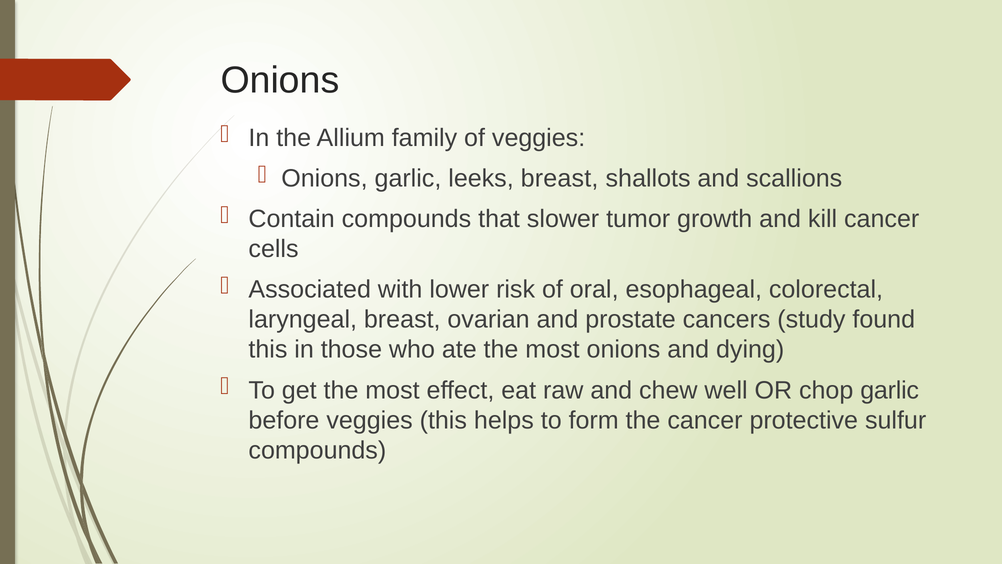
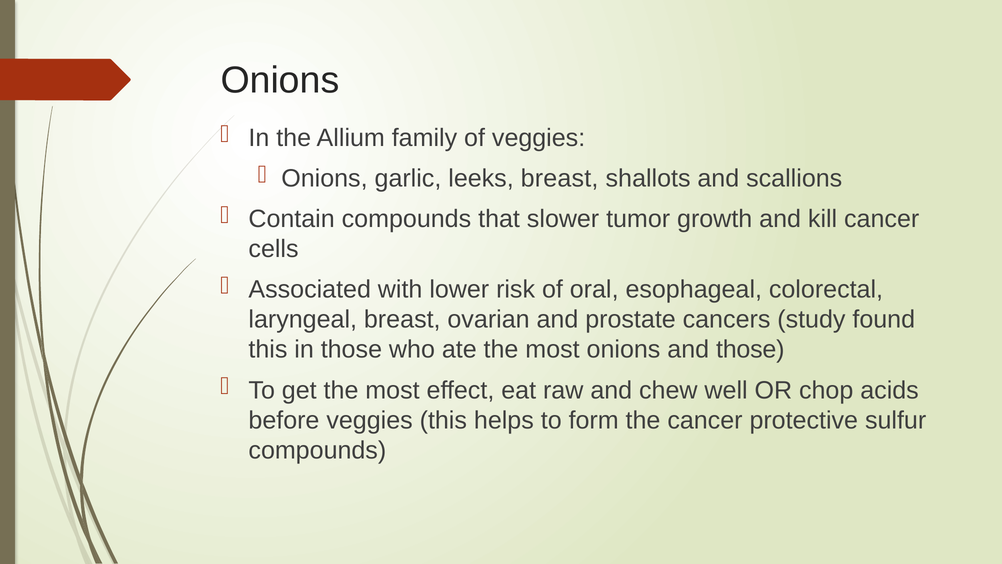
and dying: dying -> those
chop garlic: garlic -> acids
